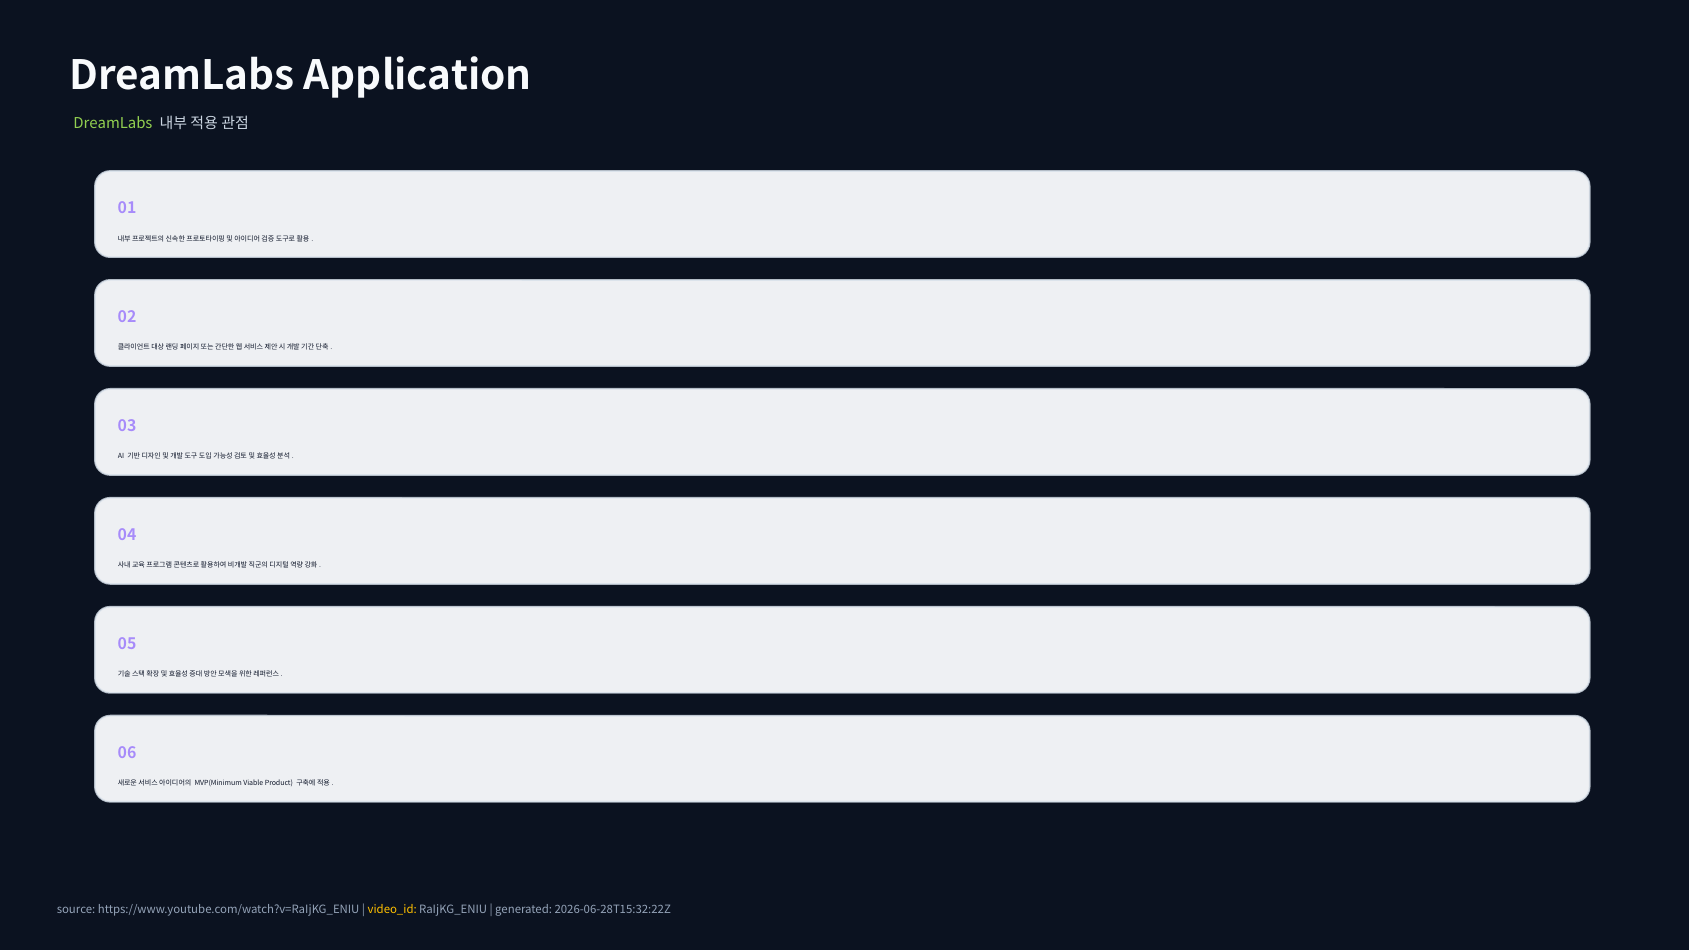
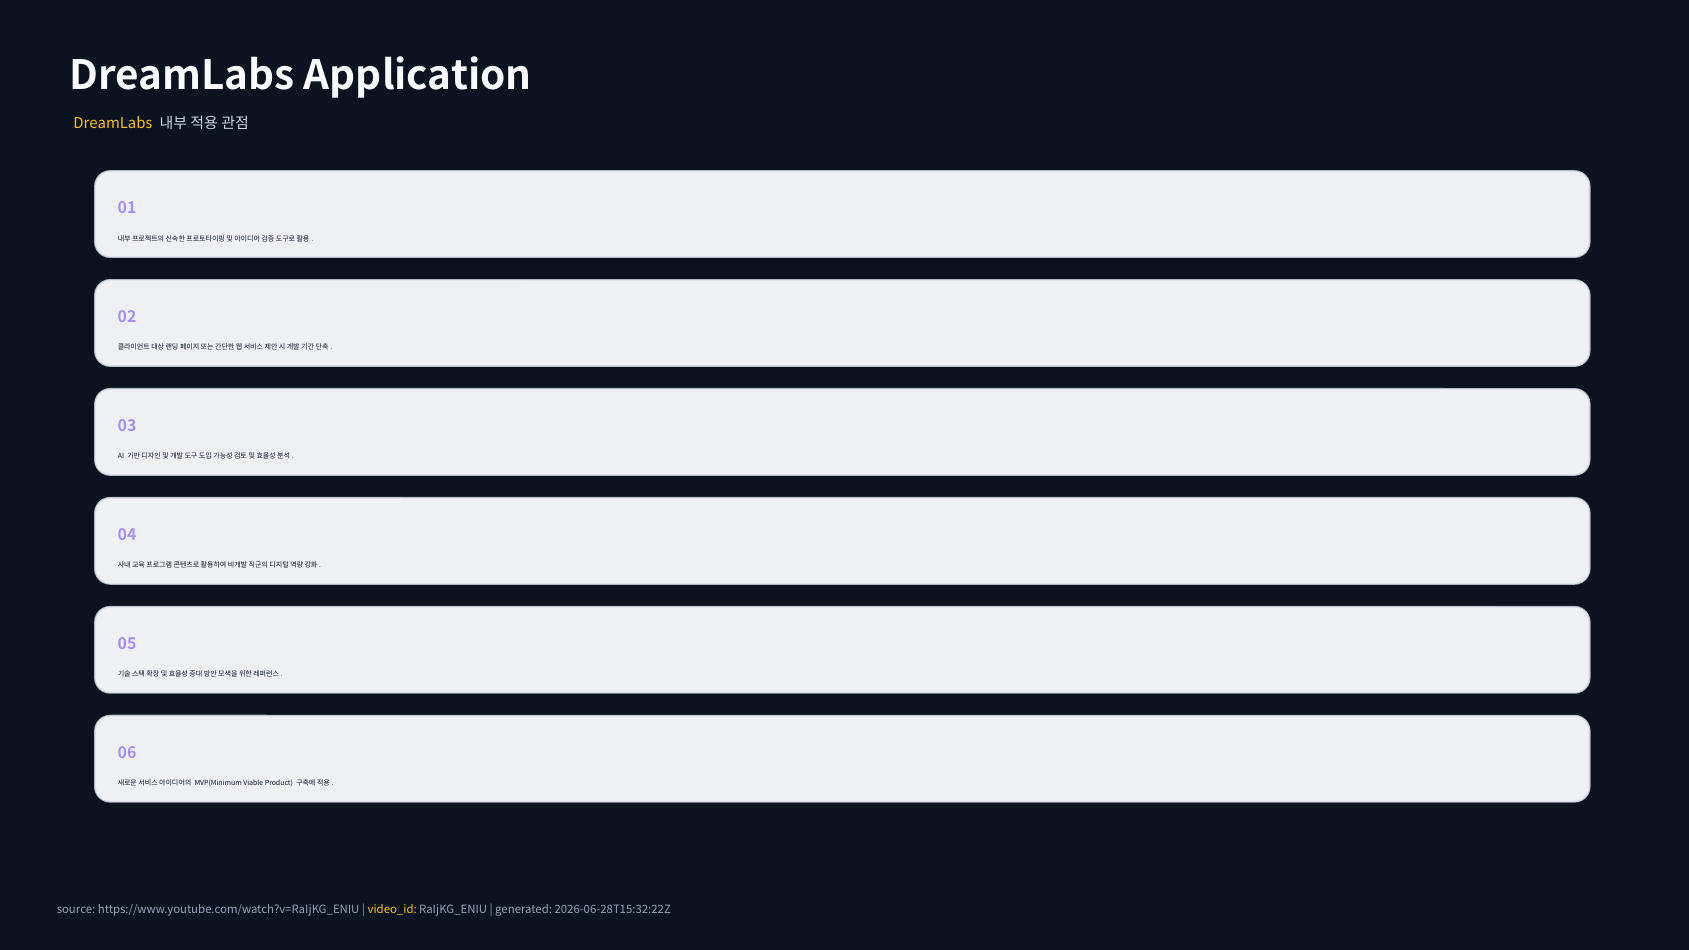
DreamLabs at (113, 124) colour: light green -> yellow
